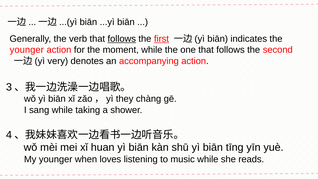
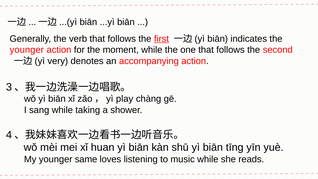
follows at (122, 39) underline: present -> none
they: they -> play
when: when -> same
